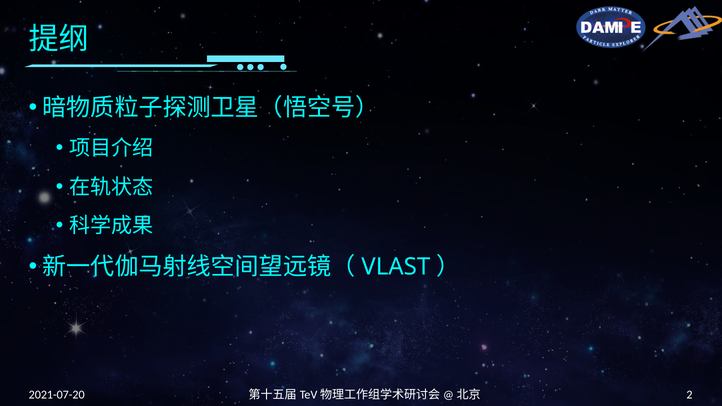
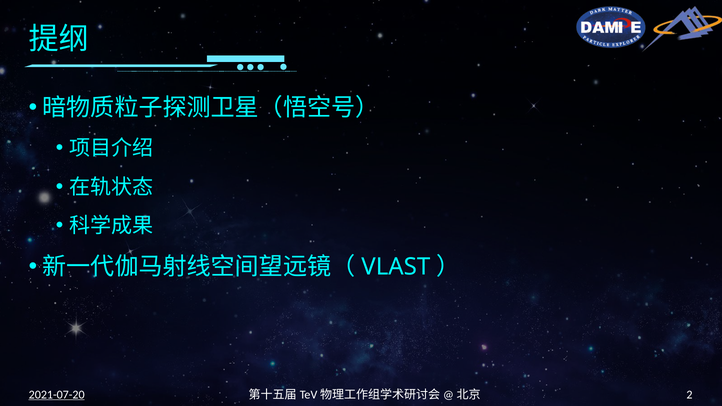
2021-07-20 underline: none -> present
